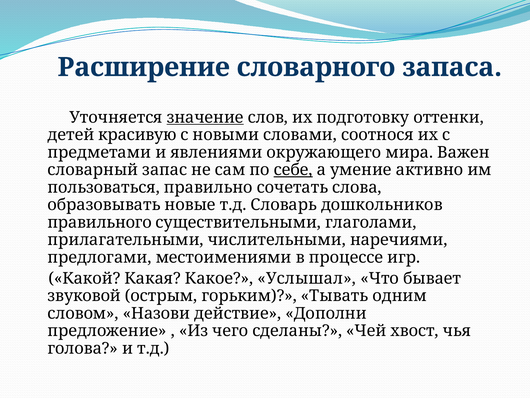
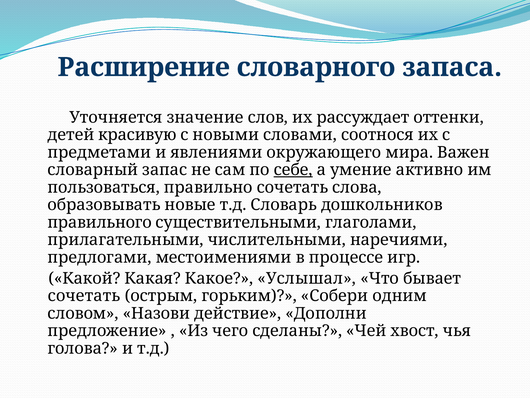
значение underline: present -> none
подготовку: подготовку -> рассуждает
звуковой at (84, 295): звуковой -> сочетать
Тывать: Тывать -> Собери
